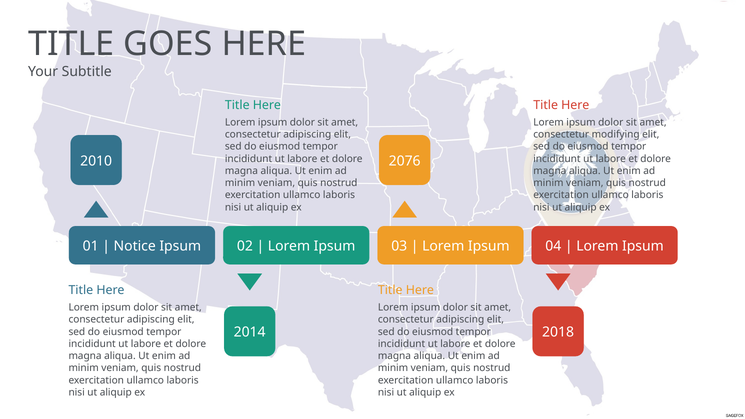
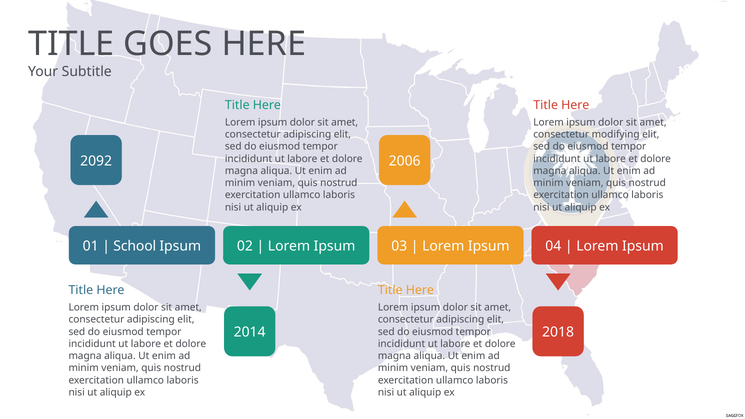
2010: 2010 -> 2092
2076: 2076 -> 2006
Notice: Notice -> School
